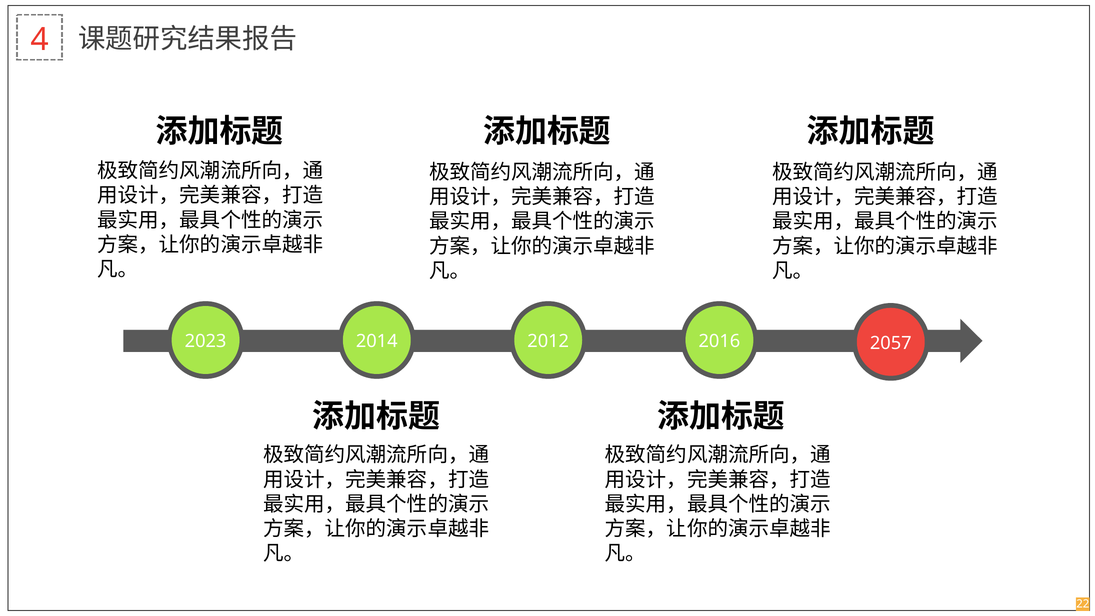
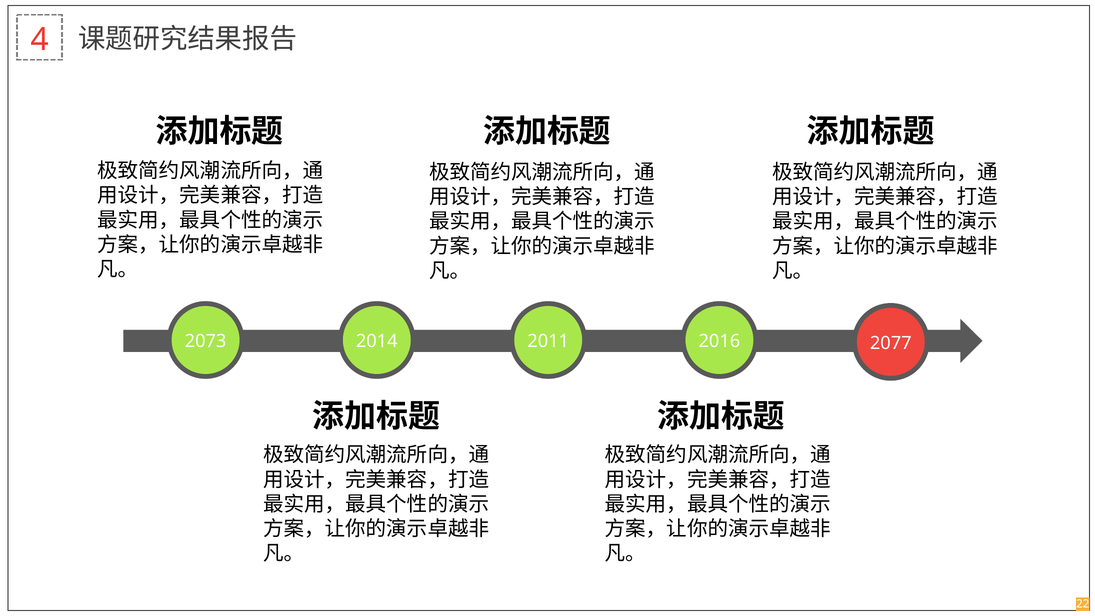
2023: 2023 -> 2073
2012: 2012 -> 2011
2057: 2057 -> 2077
